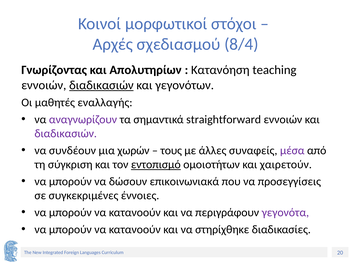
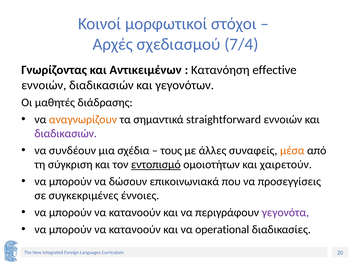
8/4: 8/4 -> 7/4
Απολυτηρίων: Απολυτηρίων -> Αντικειμένων
teaching: teaching -> effective
διαδικασιών at (101, 85) underline: present -> none
εναλλαγής: εναλλαγής -> διάδρασης
αναγνωρίζουν colour: purple -> orange
χωρών: χωρών -> σχέδια
μέσα colour: purple -> orange
στηρίχθηκε: στηρίχθηκε -> operational
